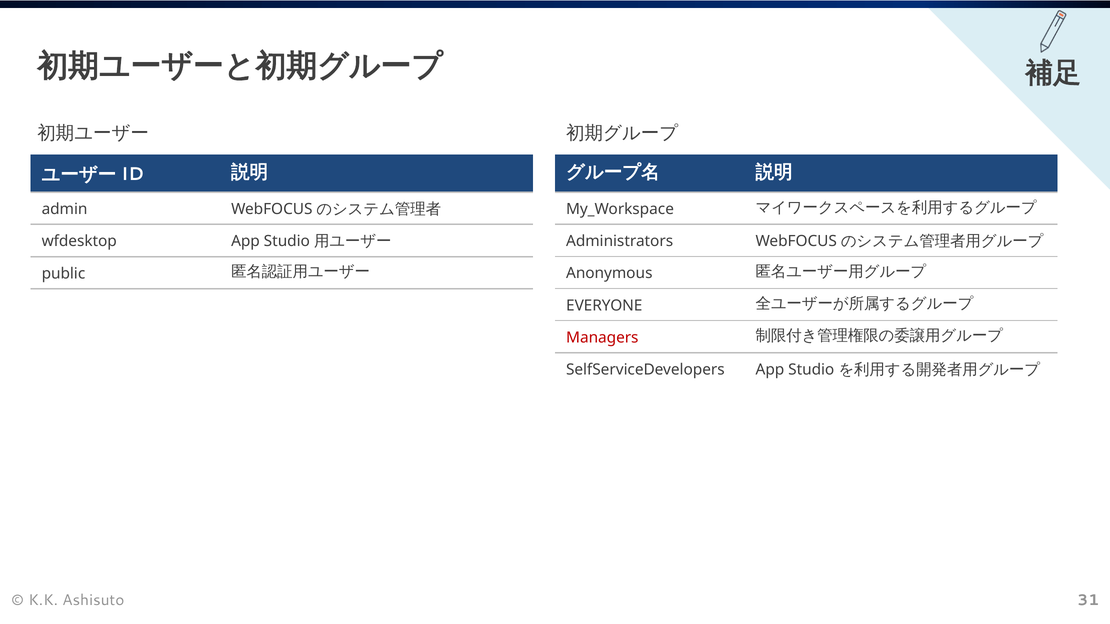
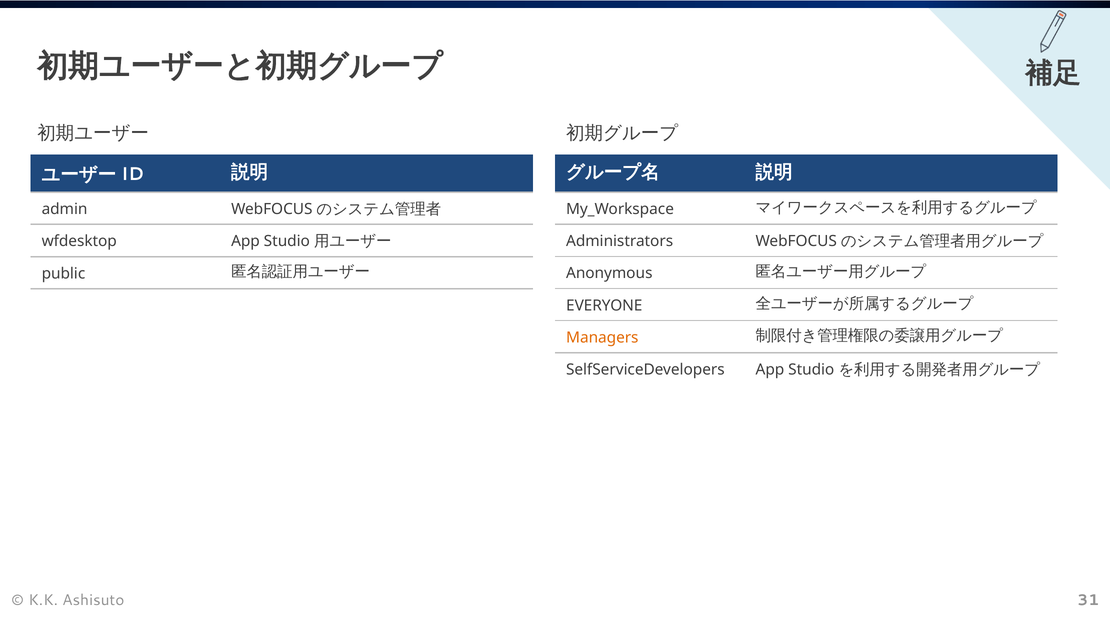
Managers colour: red -> orange
